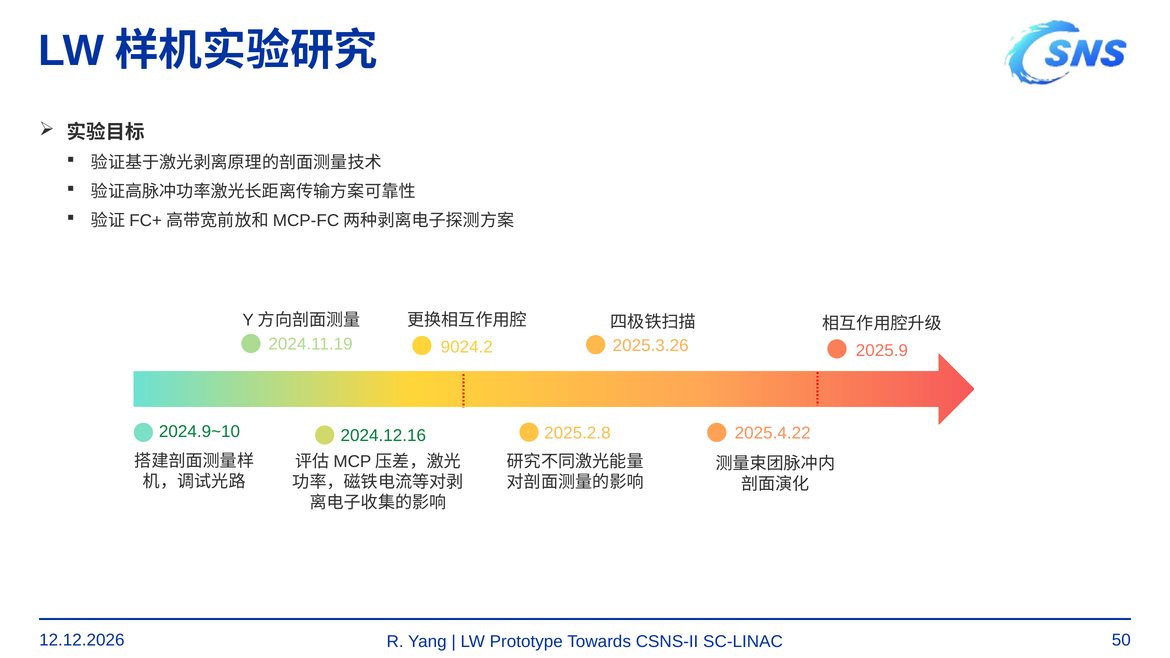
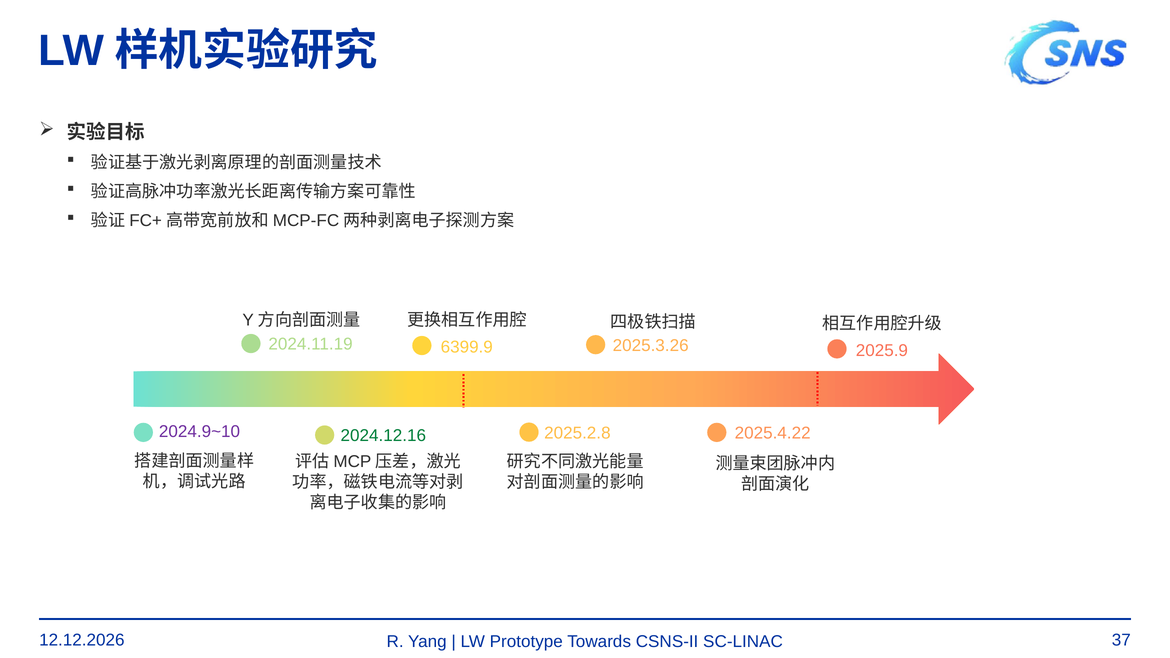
9024.2: 9024.2 -> 6399.9
2024.9~10 colour: green -> purple
50: 50 -> 37
